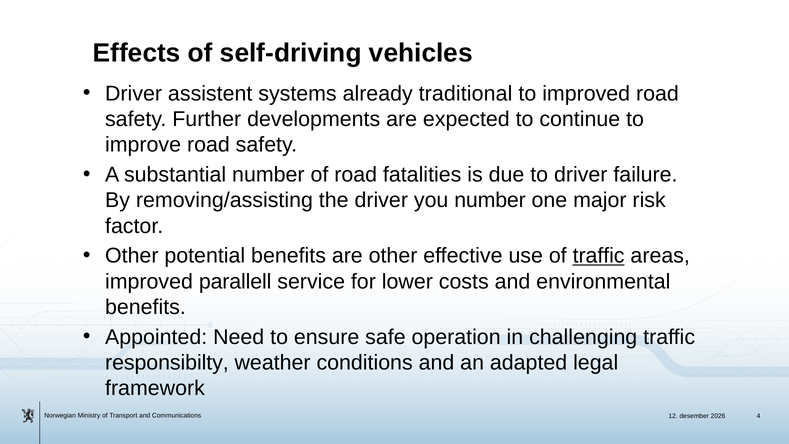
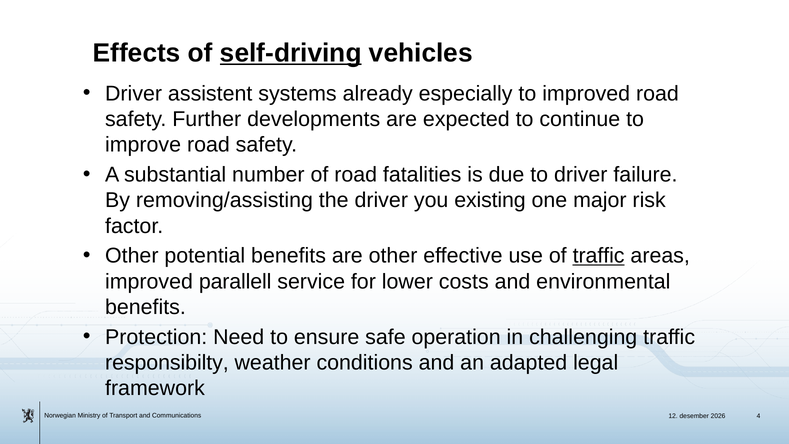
self-driving underline: none -> present
traditional: traditional -> especially
you number: number -> existing
Appointed: Appointed -> Protection
